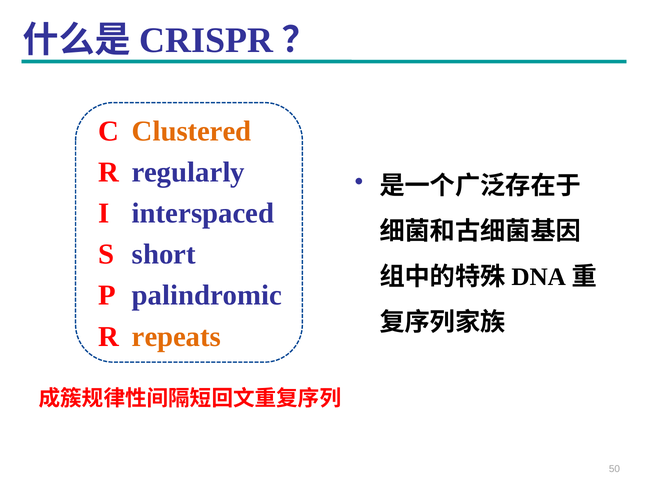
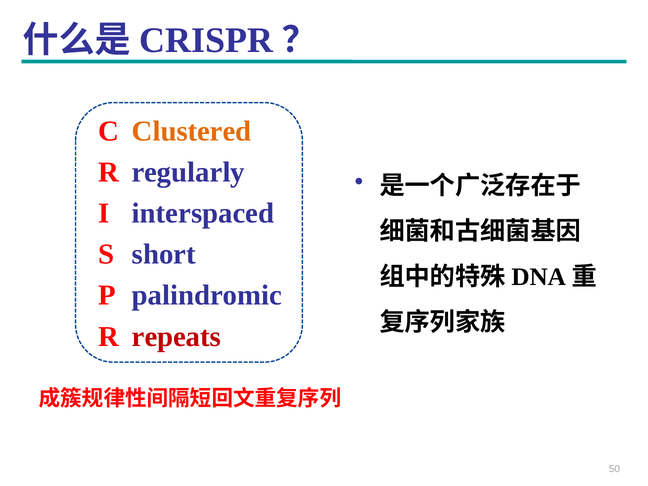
repeats colour: orange -> red
